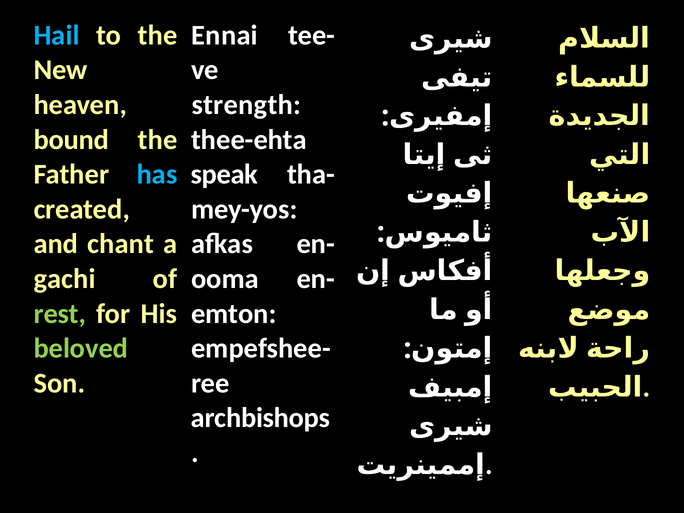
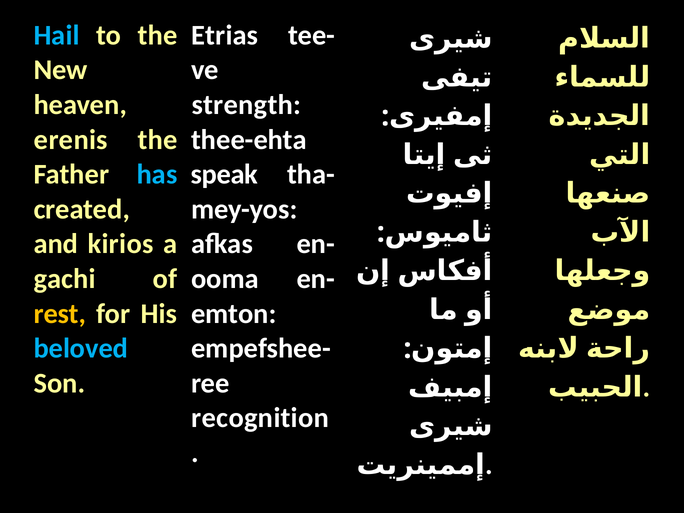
Ennai: Ennai -> Etrias
bound: bound -> erenis
chant: chant -> kirios
rest colour: light green -> yellow
beloved colour: light green -> light blue
archbishops: archbishops -> recognition
